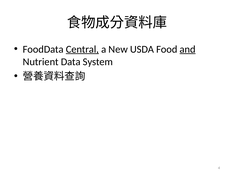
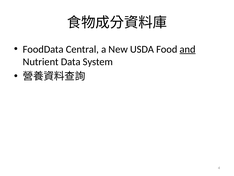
Central underline: present -> none
